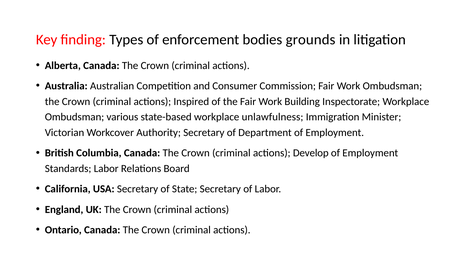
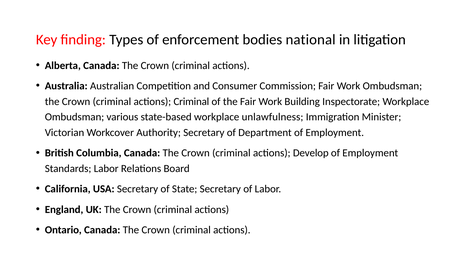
grounds: grounds -> national
actions Inspired: Inspired -> Criminal
